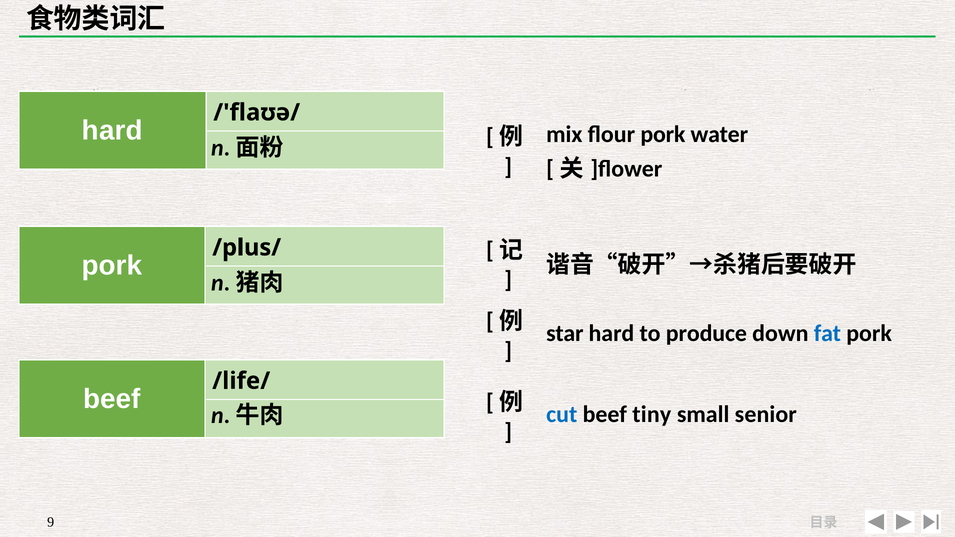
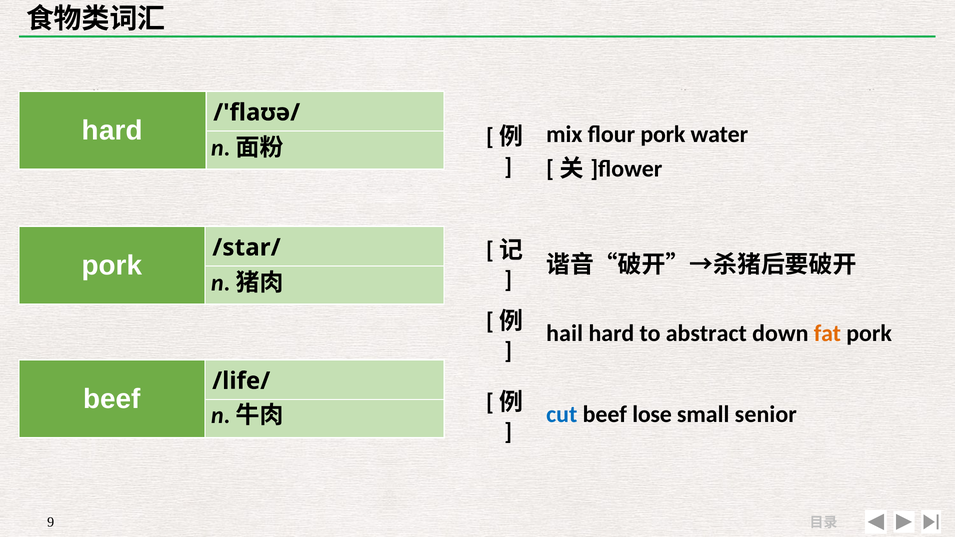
/plus/: /plus/ -> /star/
star: star -> hail
produce: produce -> abstract
fat colour: blue -> orange
tiny: tiny -> lose
